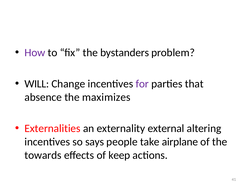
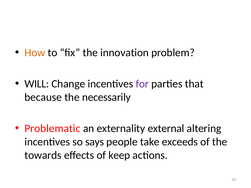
How colour: purple -> orange
bystanders: bystanders -> innovation
absence: absence -> because
maximizes: maximizes -> necessarily
Externalities: Externalities -> Problematic
airplane: airplane -> exceeds
